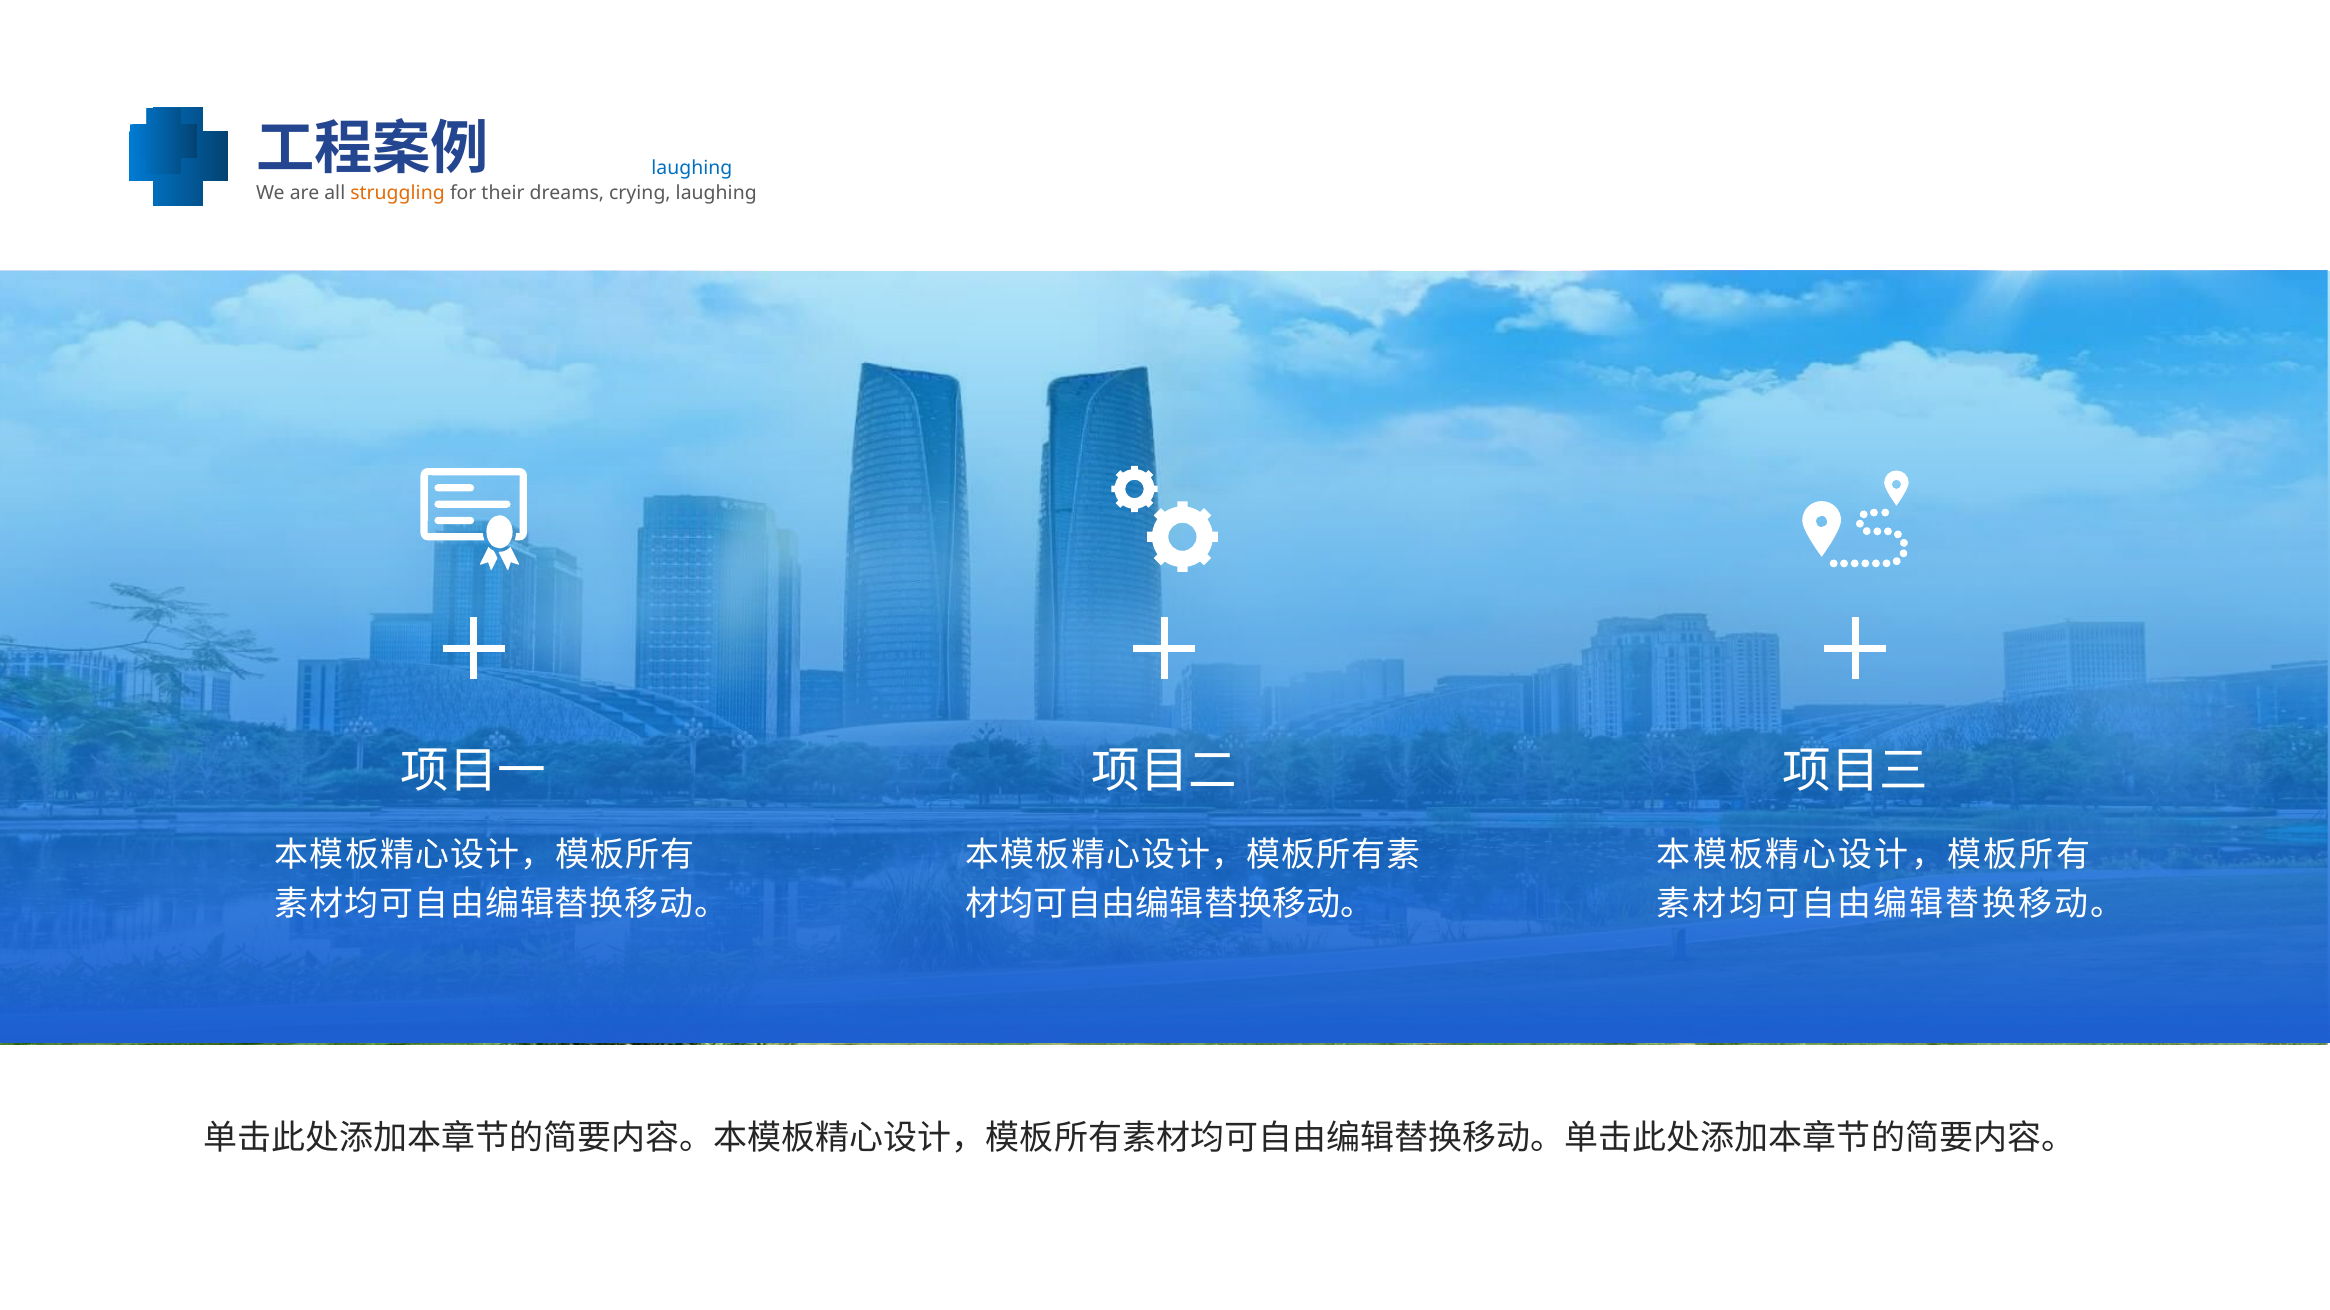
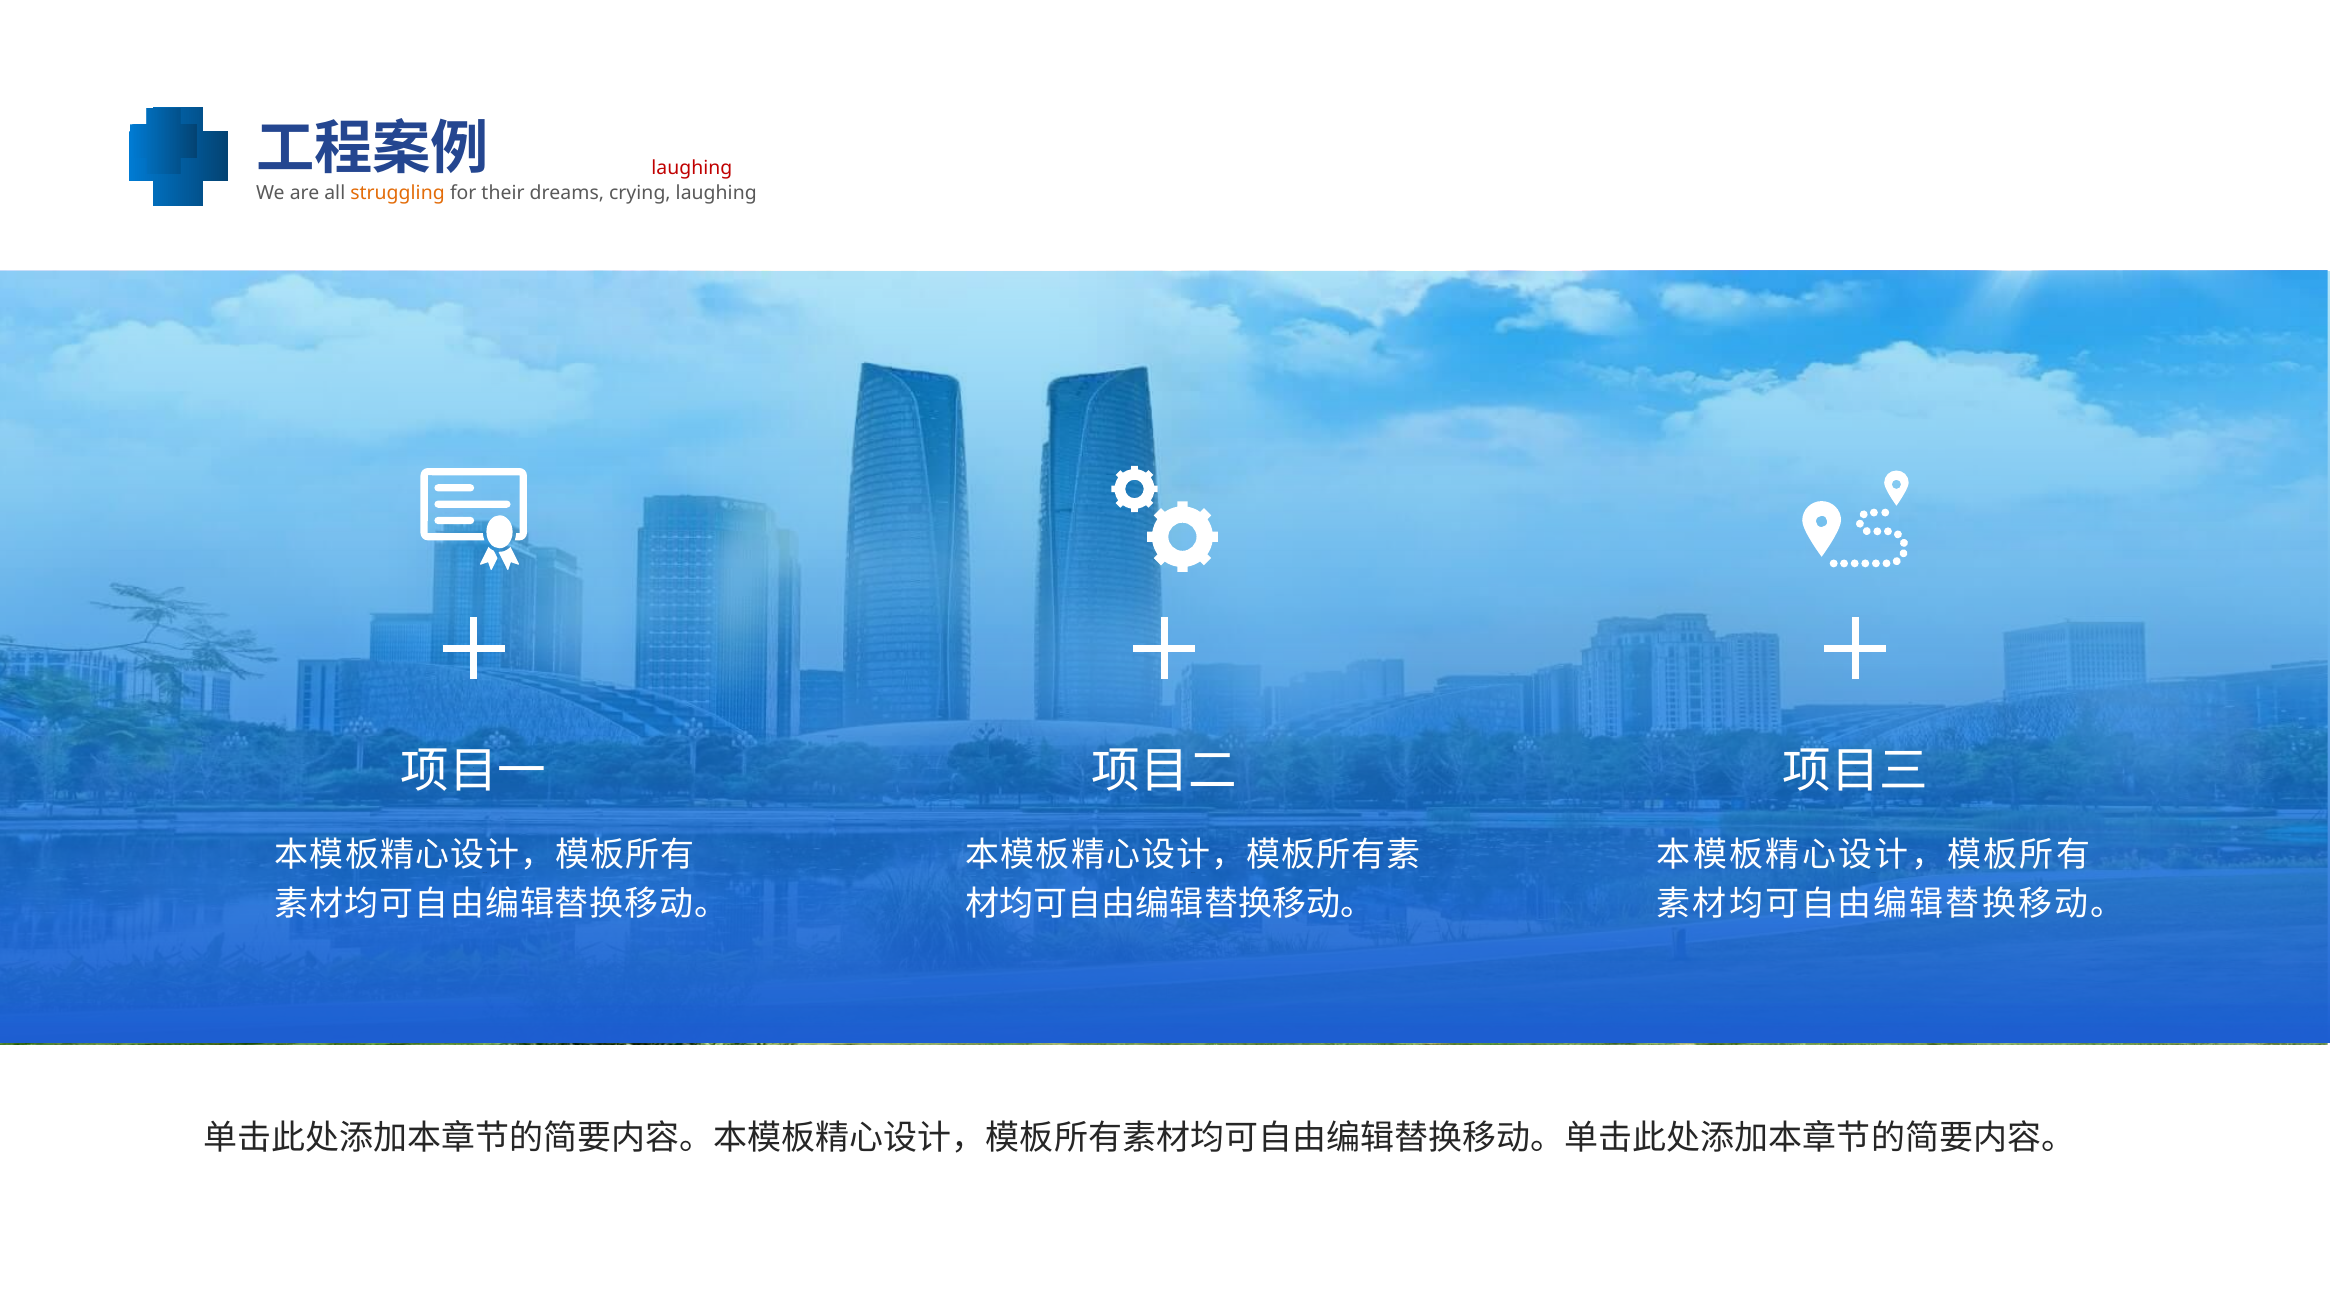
laughing at (692, 169) colour: blue -> red
